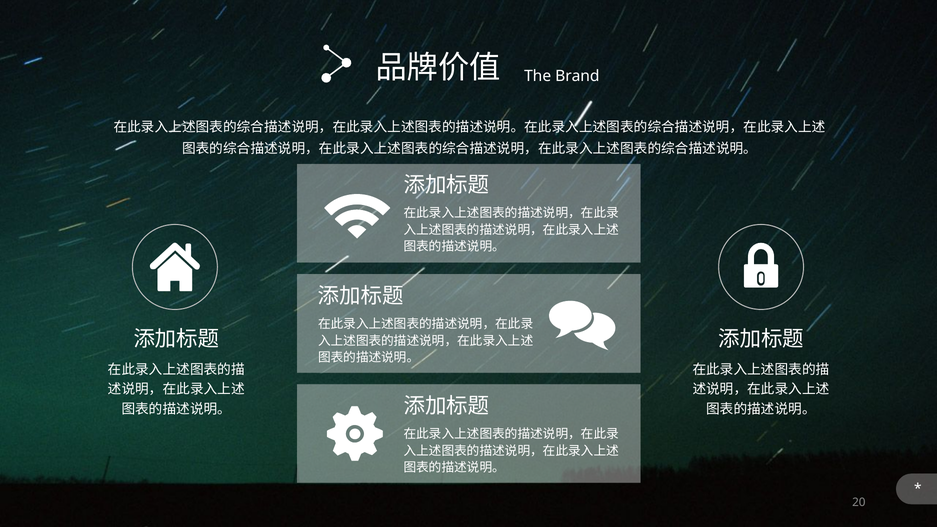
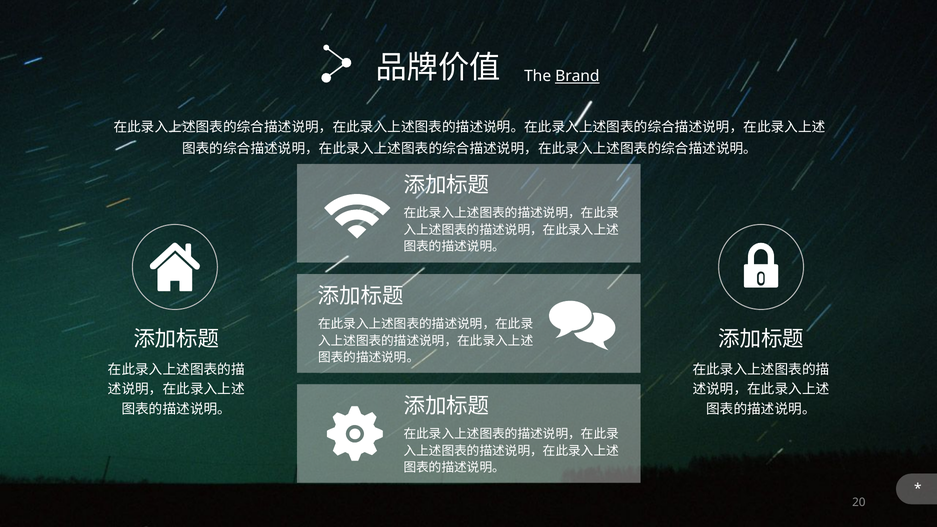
Brand underline: none -> present
